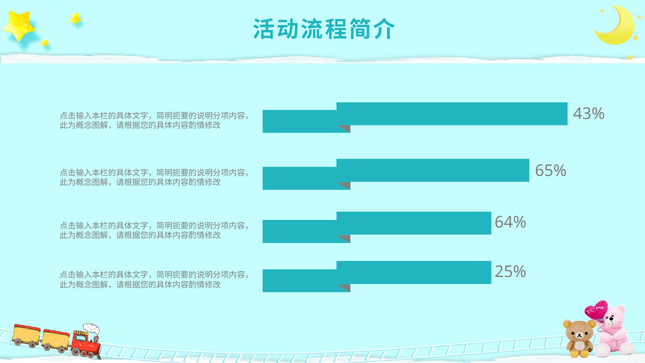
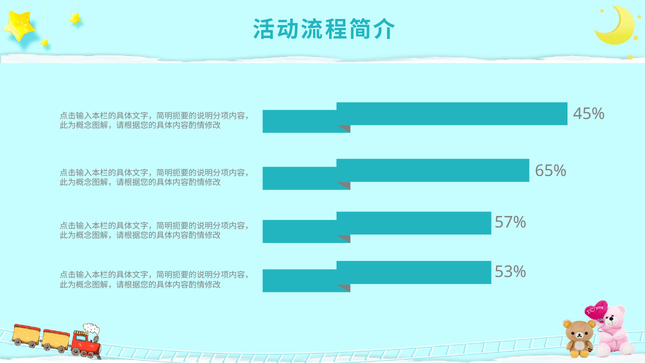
43%: 43% -> 45%
64%: 64% -> 57%
25%: 25% -> 53%
